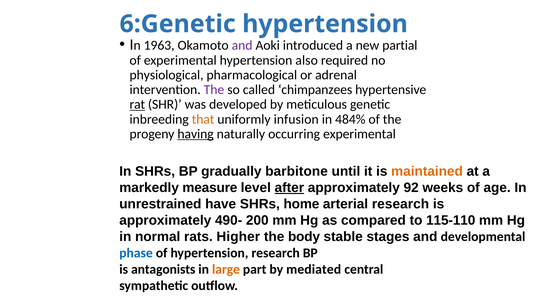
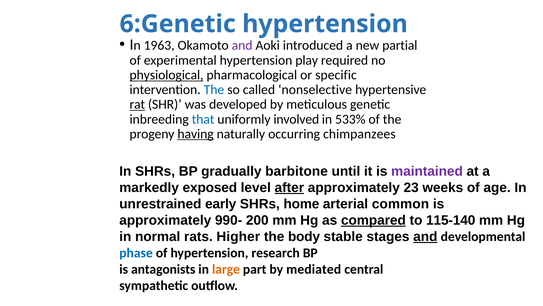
also: also -> play
physiological underline: none -> present
adrenal: adrenal -> specific
The at (214, 90) colour: purple -> blue
chimpanzees: chimpanzees -> nonselective
that colour: orange -> blue
infusion: infusion -> involved
484%: 484% -> 533%
occurring experimental: experimental -> chimpanzees
maintained colour: orange -> purple
measure: measure -> exposed
92: 92 -> 23
have: have -> early
arterial research: research -> common
490-: 490- -> 990-
compared underline: none -> present
115-110: 115-110 -> 115-140
and at (425, 236) underline: none -> present
